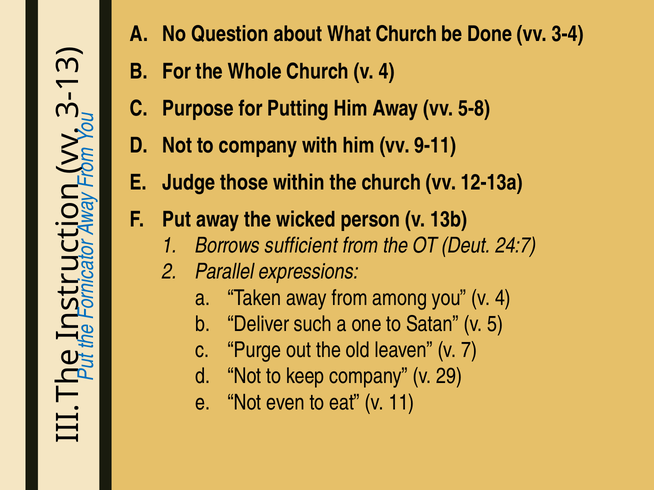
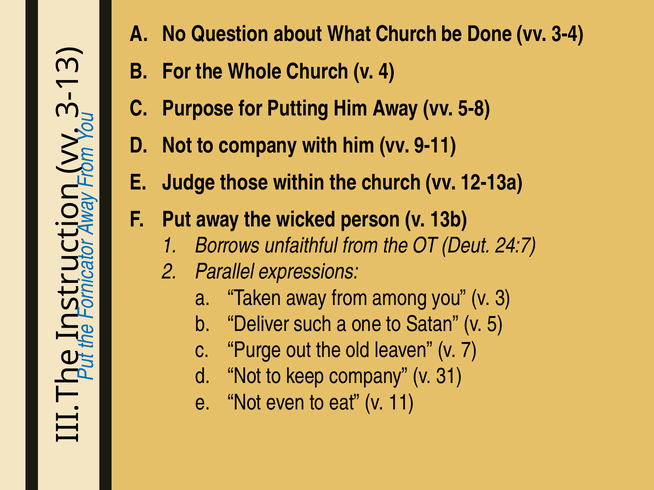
sufficient: sufficient -> unfaithful
you v 4: 4 -> 3
29: 29 -> 31
